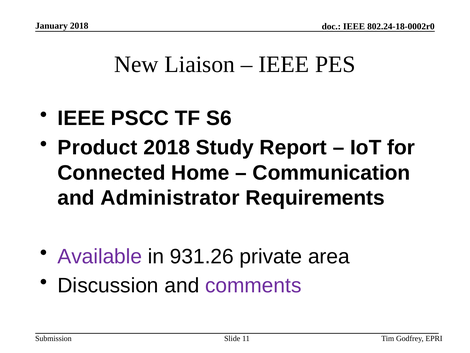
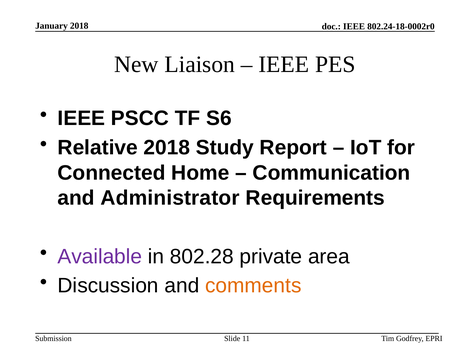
Product: Product -> Relative
931.26: 931.26 -> 802.28
comments colour: purple -> orange
